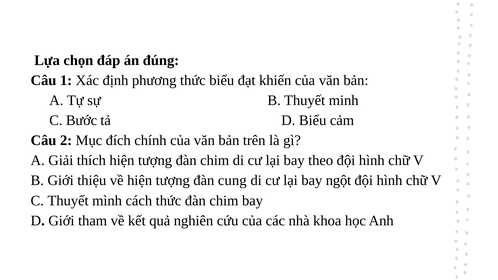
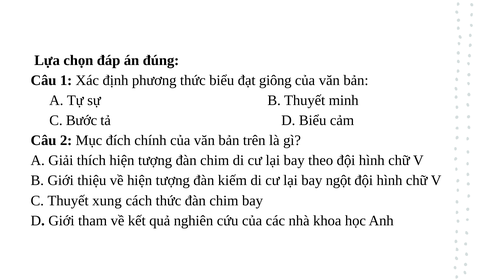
khiến: khiến -> giông
cung: cung -> kiếm
mình: mình -> xung
